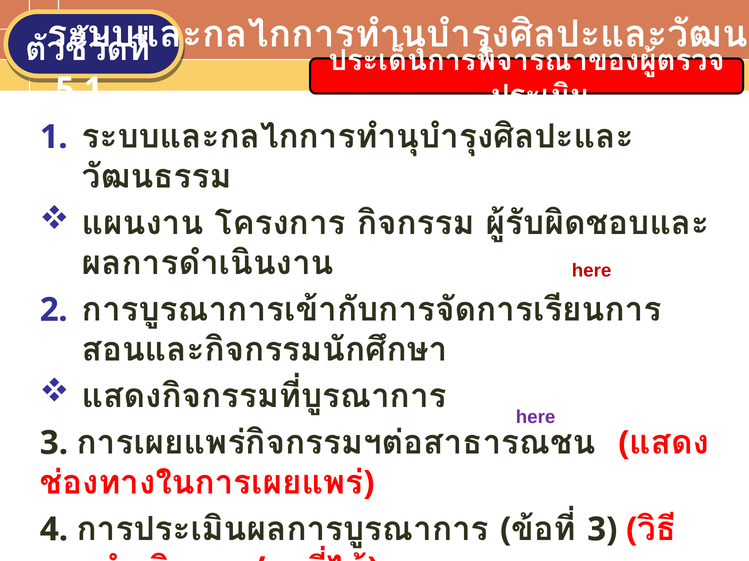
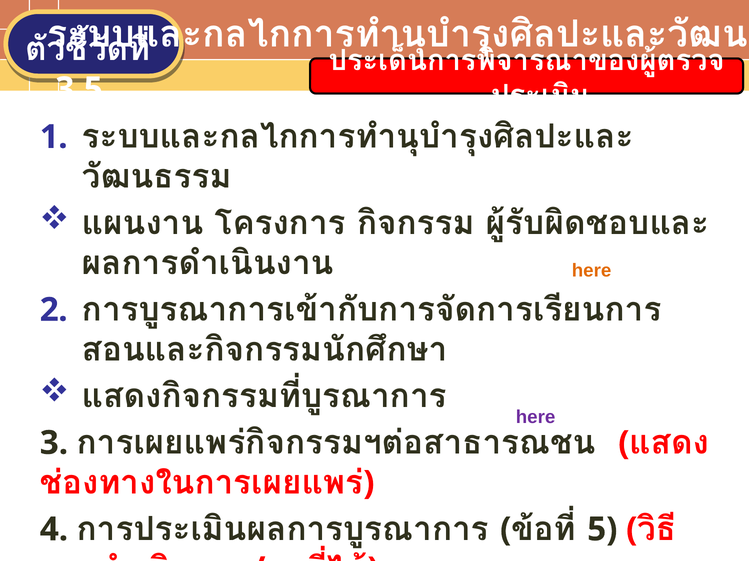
5.1: 5.1 -> 3.5
here at (592, 271) colour: red -> orange
3 at (602, 530): 3 -> 5
